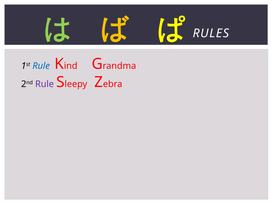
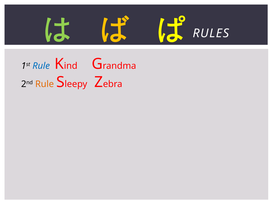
Rule at (45, 84) colour: purple -> orange
